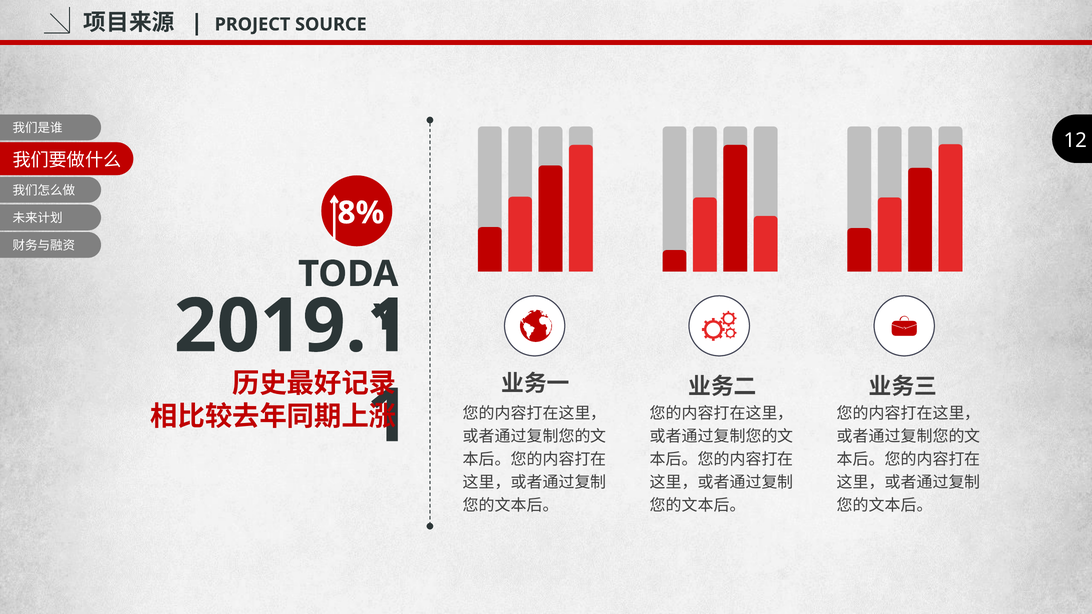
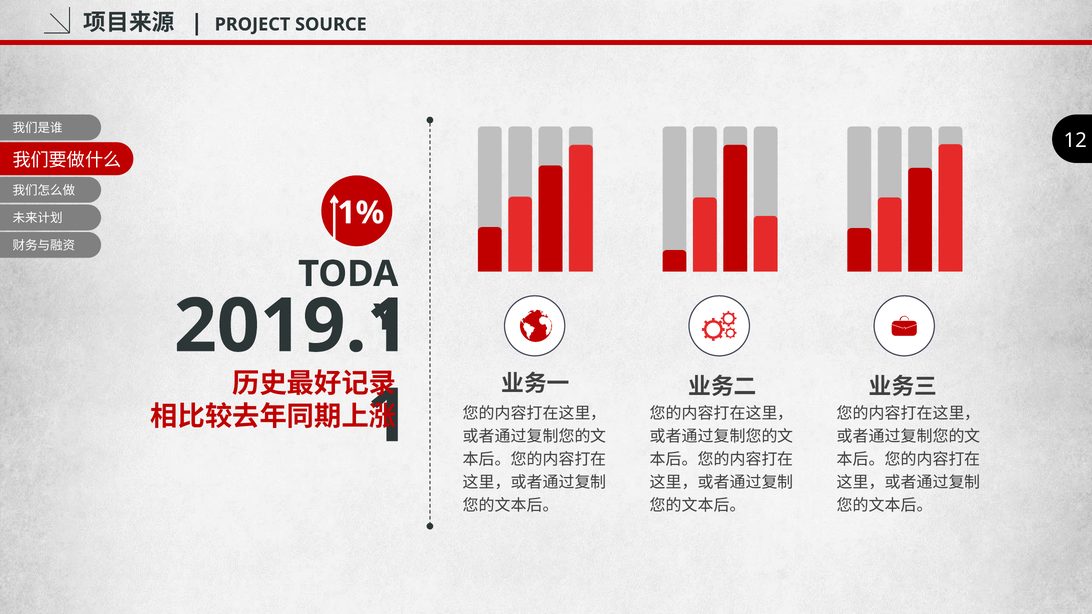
8%: 8% -> 1%
